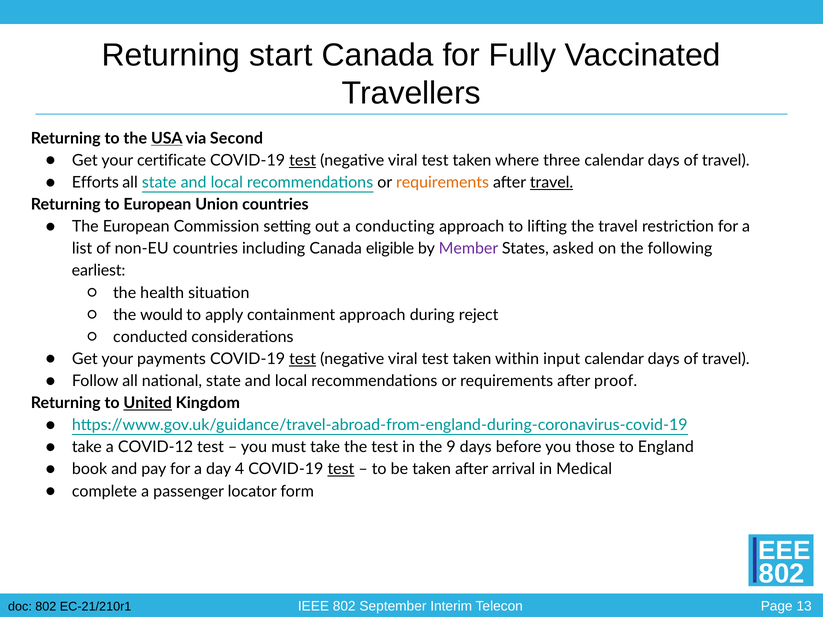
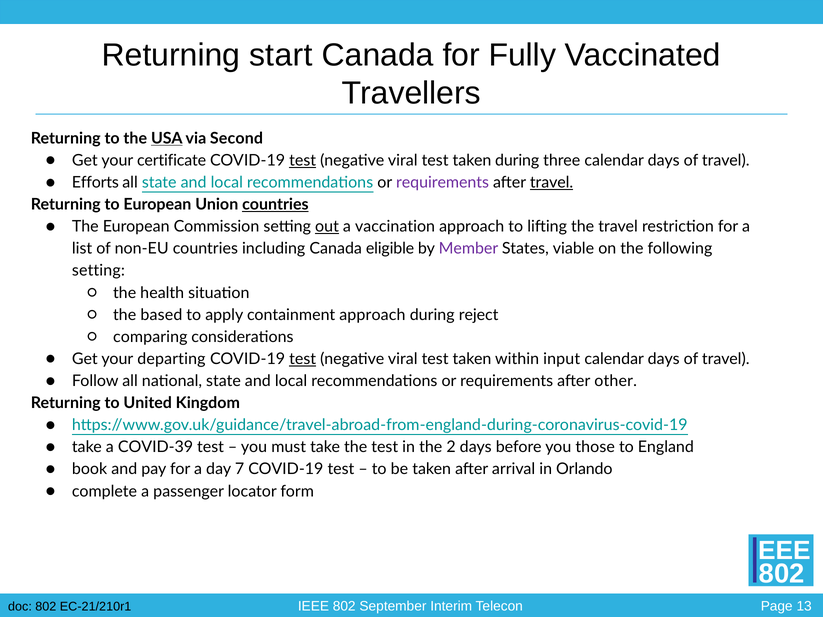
taken where: where -> during
requirements at (443, 183) colour: orange -> purple
countries at (275, 205) underline: none -> present
out underline: none -> present
conducting: conducting -> vaccination
asked: asked -> viable
earliest at (99, 271): earliest -> setting
would: would -> based
conducted: conducted -> comparing
payments: payments -> departing
proof: proof -> other
United underline: present -> none
COVID-12: COVID-12 -> COVID-39
9: 9 -> 2
4: 4 -> 7
test at (341, 469) underline: present -> none
Medical: Medical -> Orlando
